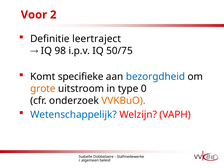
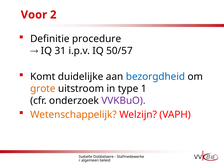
leertraject: leertraject -> procedure
98: 98 -> 31
50/75: 50/75 -> 50/57
specifieke: specifieke -> duidelijke
0: 0 -> 1
VVKBuO colour: orange -> purple
Wetenschappelijk colour: blue -> orange
